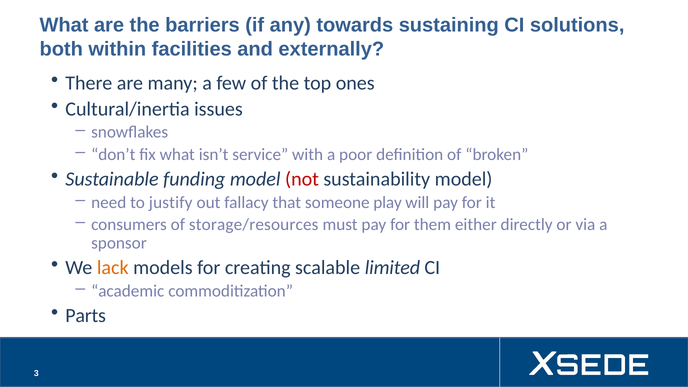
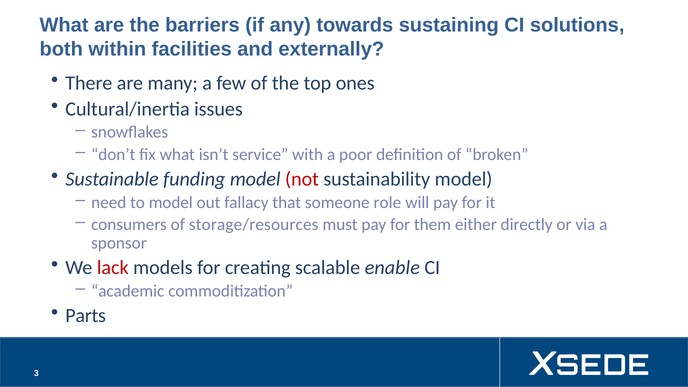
to justify: justify -> model
play: play -> role
lack colour: orange -> red
limited: limited -> enable
